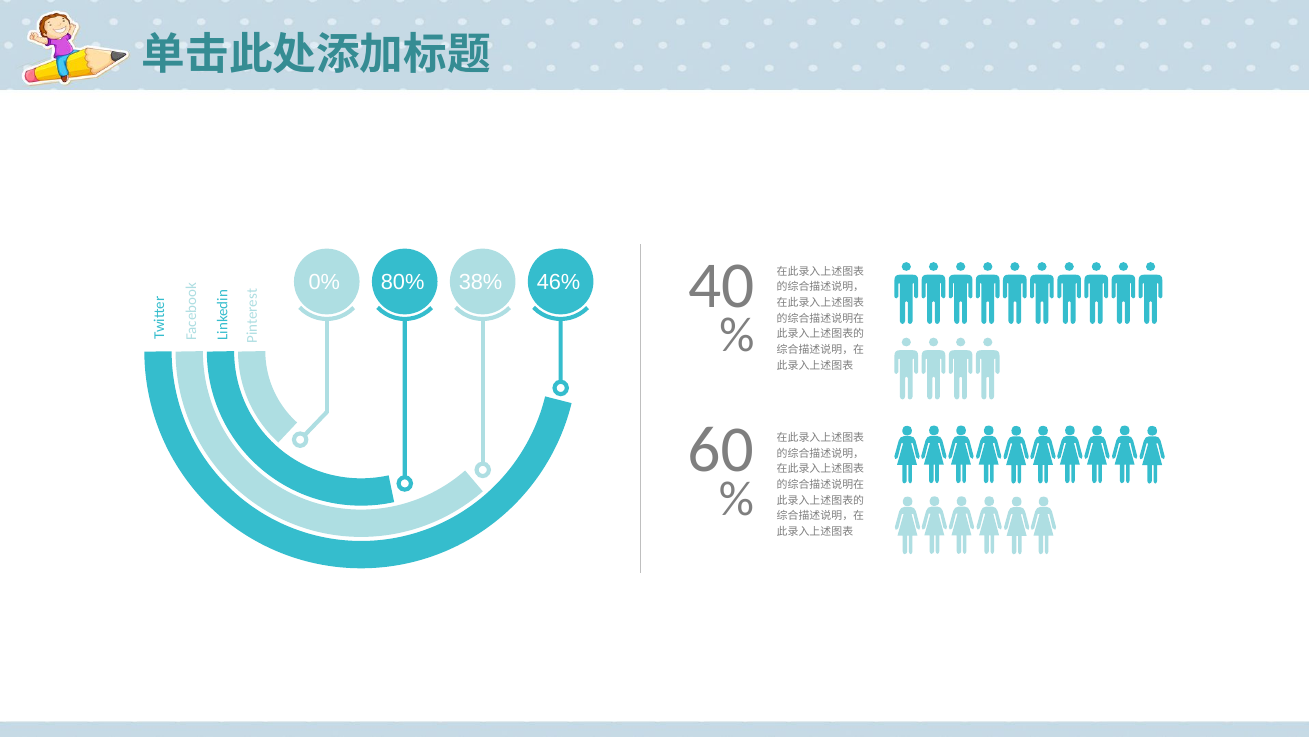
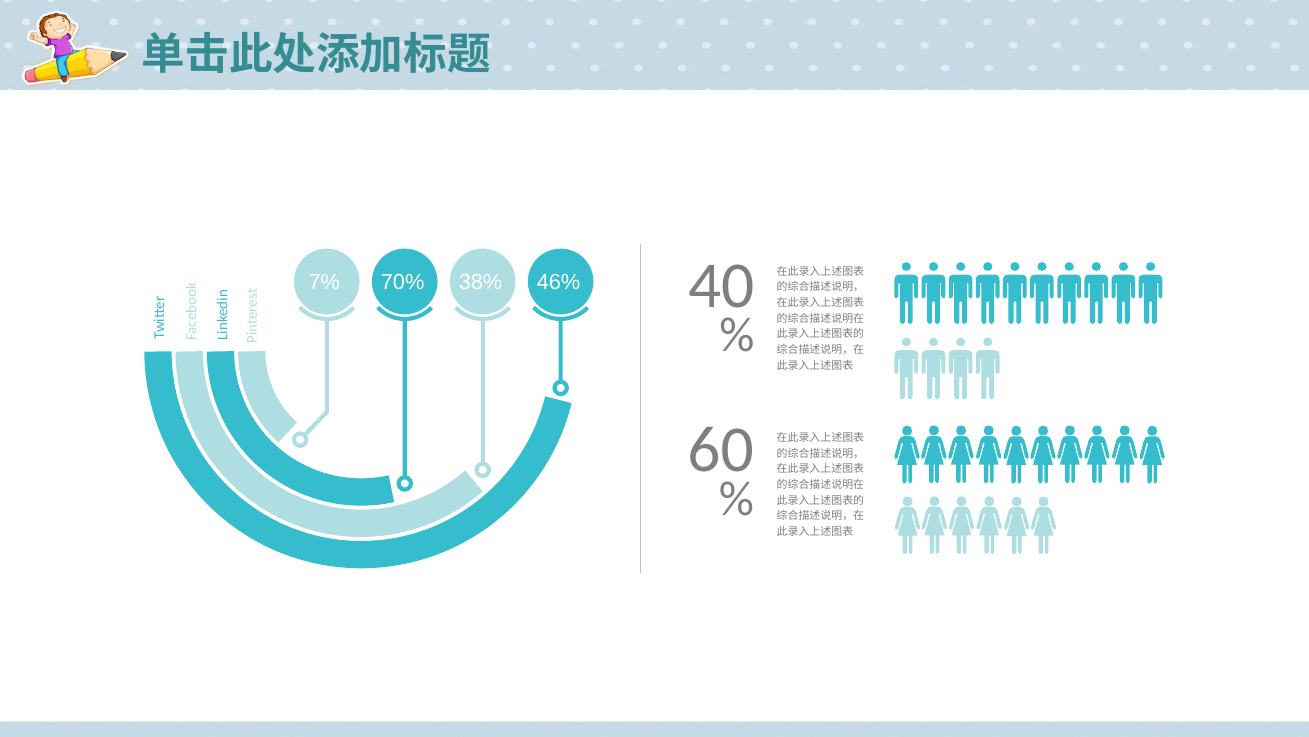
0%: 0% -> 7%
80%: 80% -> 70%
